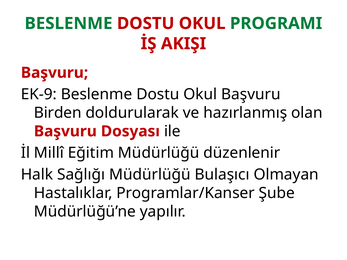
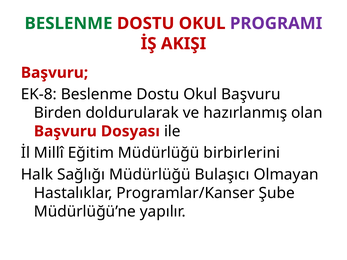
PROGRAMI colour: green -> purple
EK-9: EK-9 -> EK-8
düzenlenir: düzenlenir -> birbirlerini
